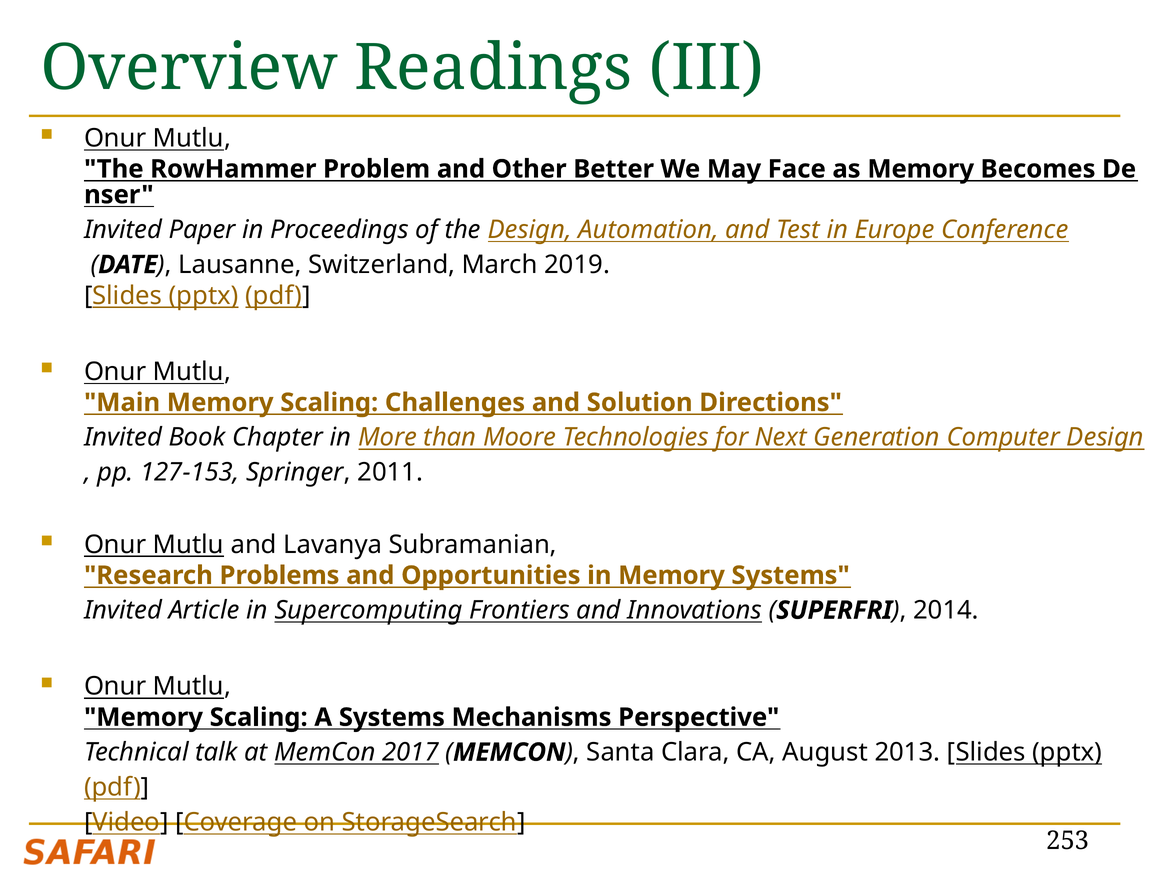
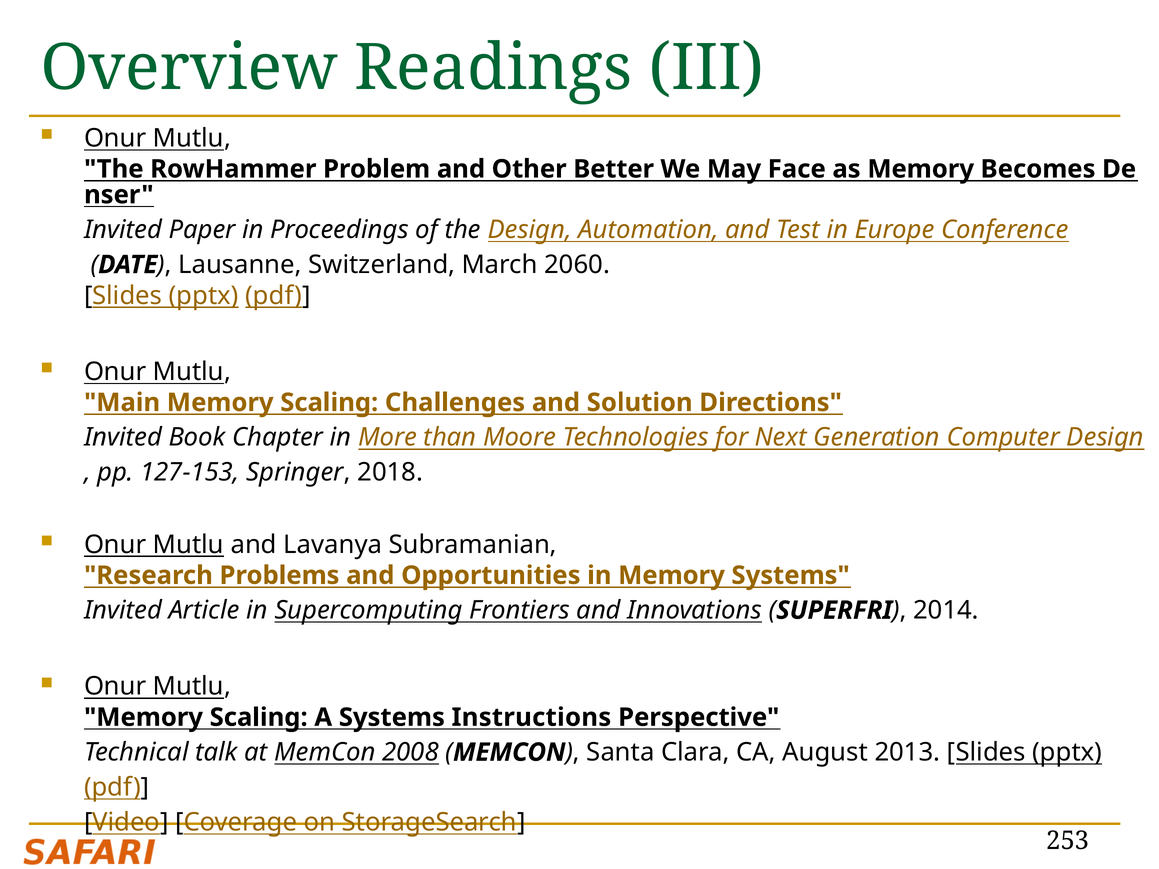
2019: 2019 -> 2060
2011: 2011 -> 2018
Mechanisms: Mechanisms -> Instructions
2017: 2017 -> 2008
